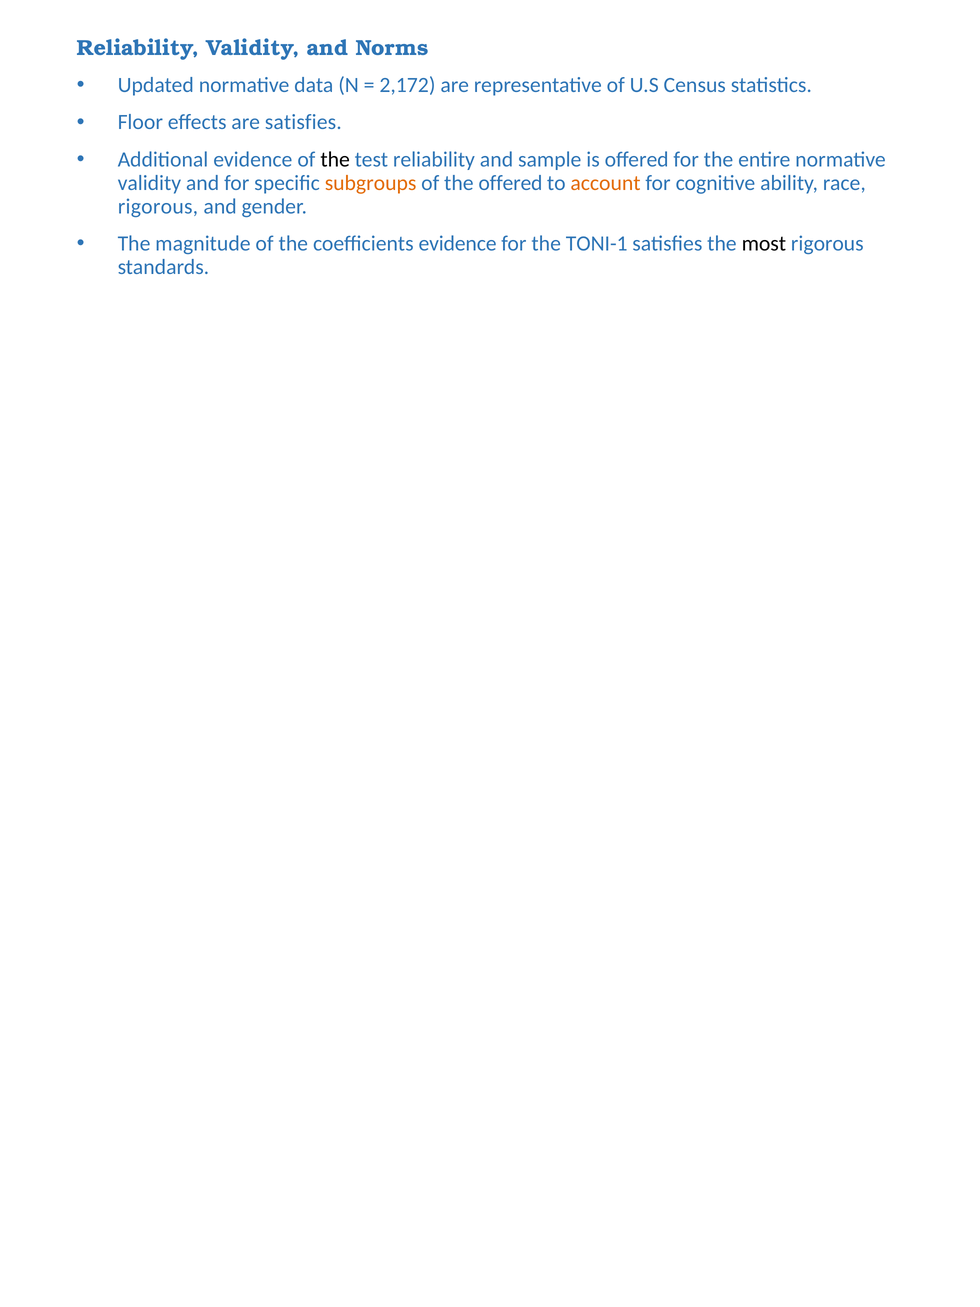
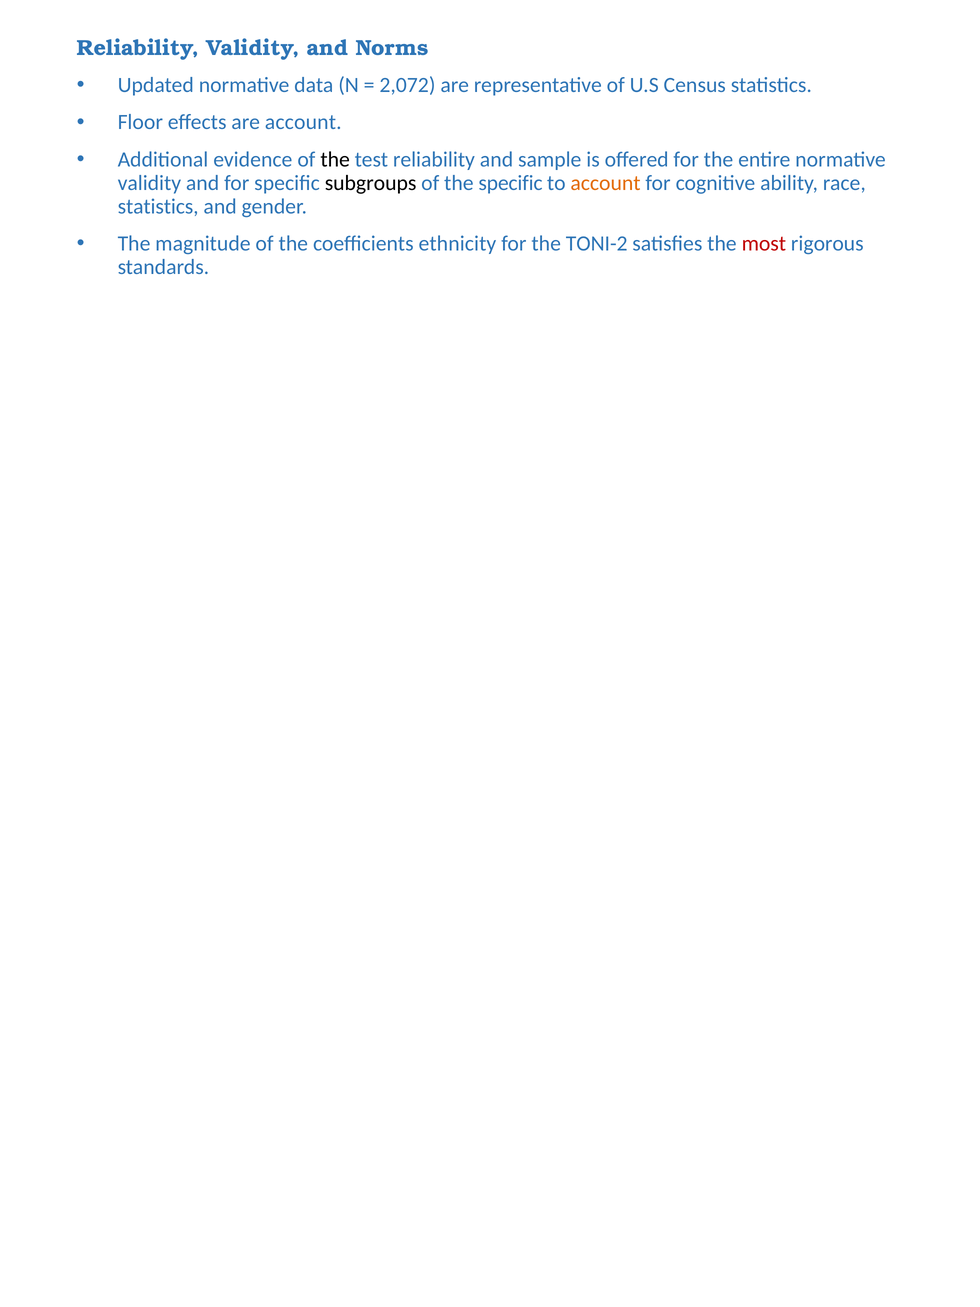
2,172: 2,172 -> 2,072
are satisfies: satisfies -> account
subgroups colour: orange -> black
the offered: offered -> specific
rigorous at (158, 206): rigorous -> statistics
coefficients evidence: evidence -> ethnicity
TONI-1: TONI-1 -> TONI-2
most colour: black -> red
